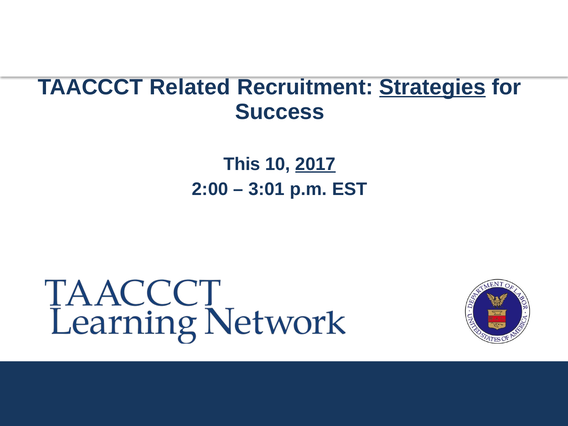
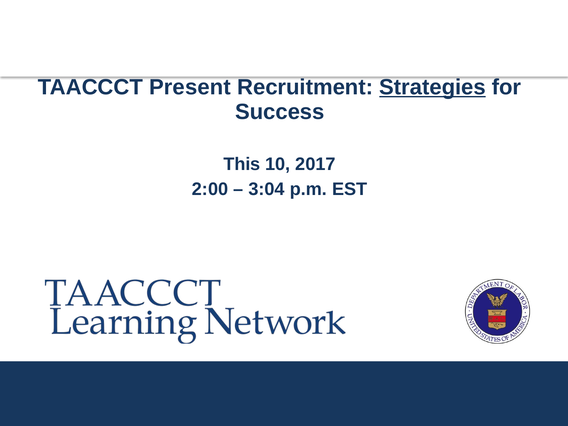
Related: Related -> Present
2017 underline: present -> none
3:01: 3:01 -> 3:04
